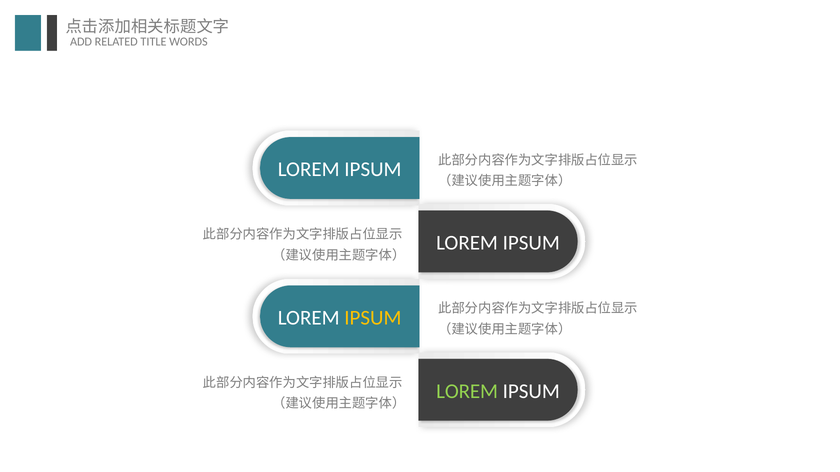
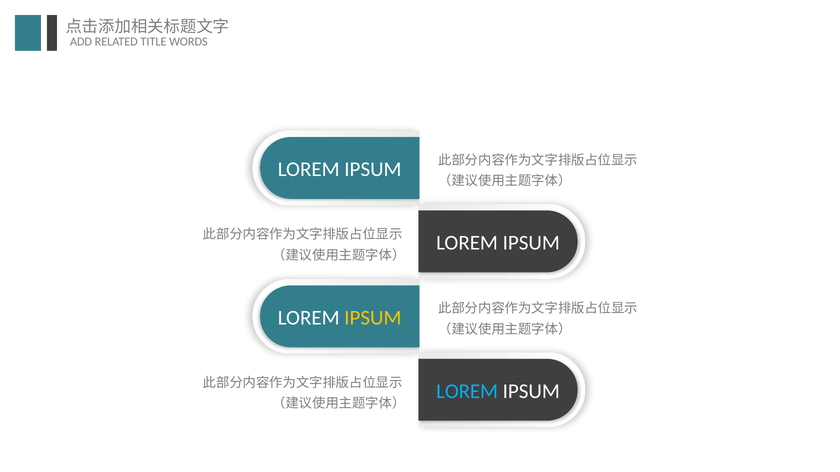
LOREM at (467, 392) colour: light green -> light blue
